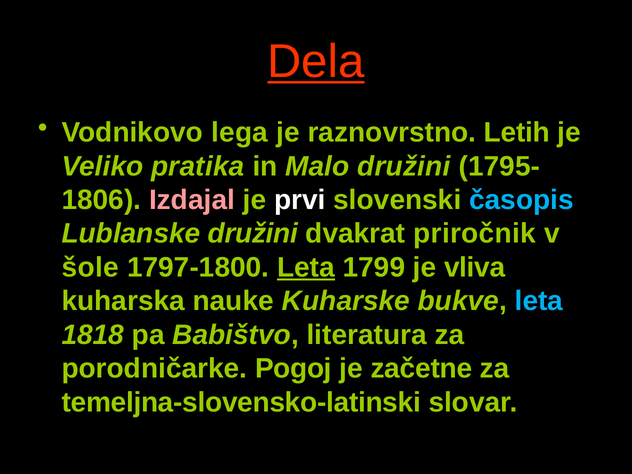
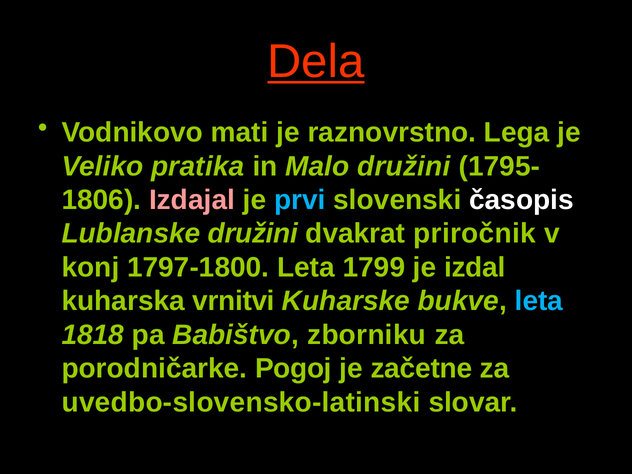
lega: lega -> mati
Letih: Letih -> Lega
prvi colour: white -> light blue
časopis colour: light blue -> white
šole: šole -> konj
Leta at (306, 267) underline: present -> none
vliva: vliva -> izdal
nauke: nauke -> vrnitvi
literatura: literatura -> zborniku
temeljna-slovensko-latinski: temeljna-slovensko-latinski -> uvedbo-slovensko-latinski
